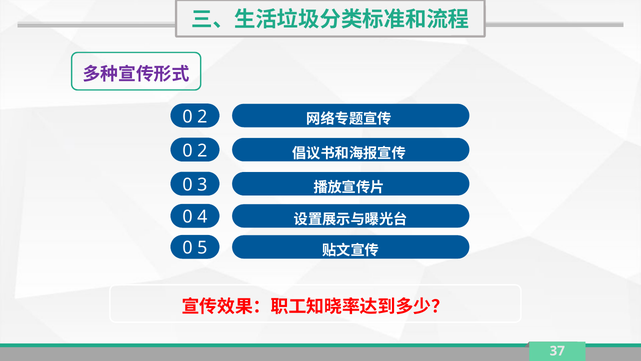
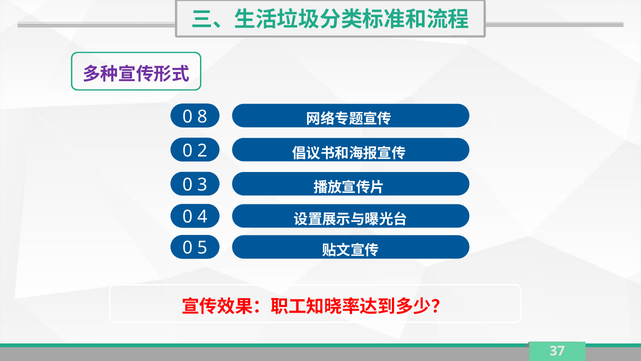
2 at (202, 117): 2 -> 8
